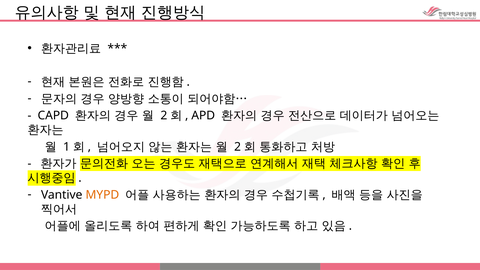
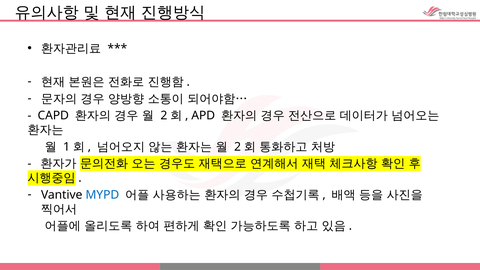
MYPD colour: orange -> blue
